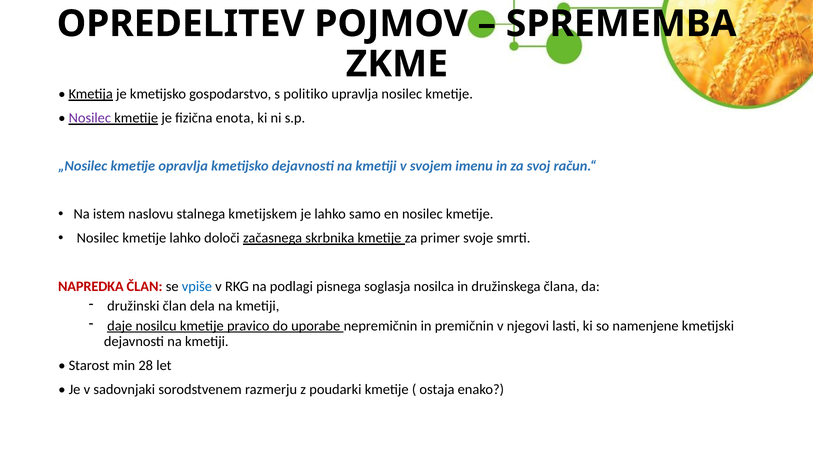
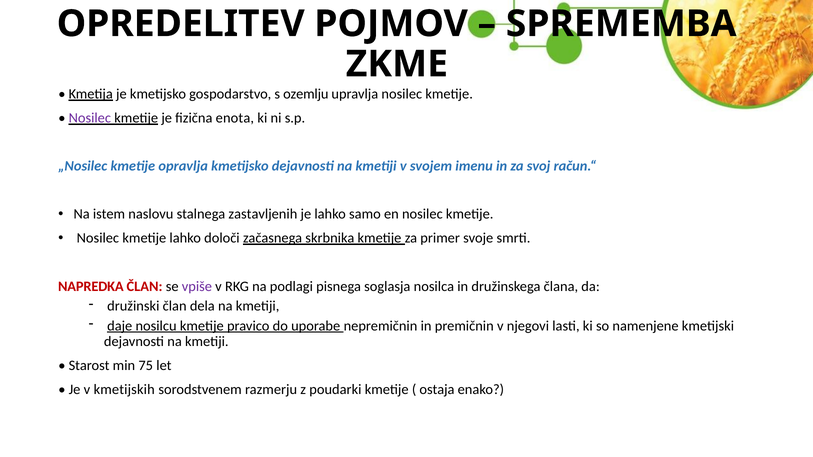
politiko: politiko -> ozemlju
kmetijskem: kmetijskem -> zastavljenih
vpiše colour: blue -> purple
28: 28 -> 75
sadovnjaki: sadovnjaki -> kmetijskih
